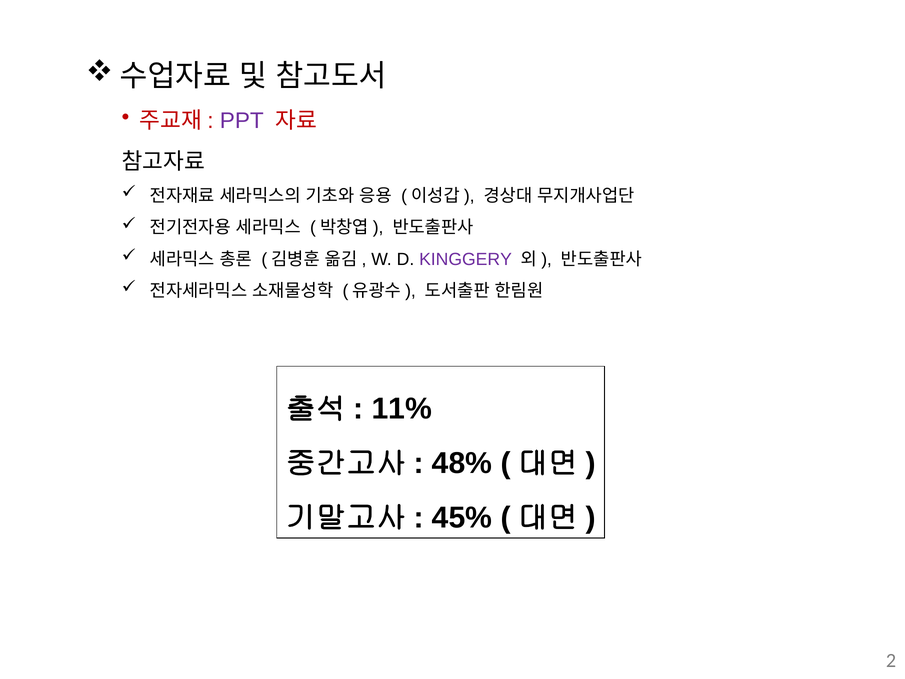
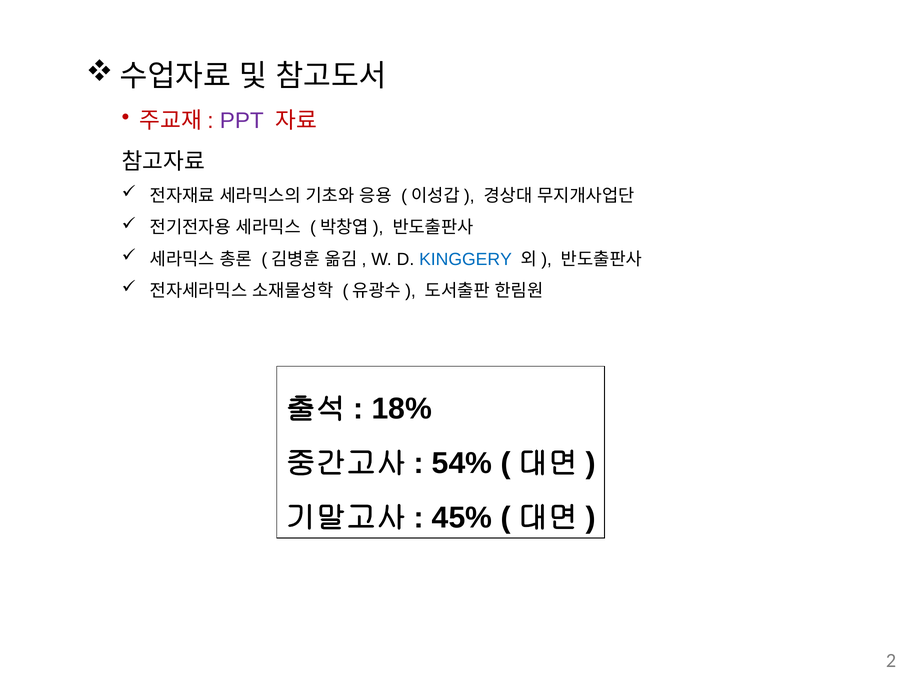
KINGGERY colour: purple -> blue
11%: 11% -> 18%
48%: 48% -> 54%
